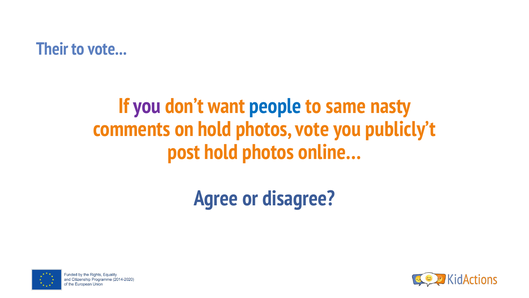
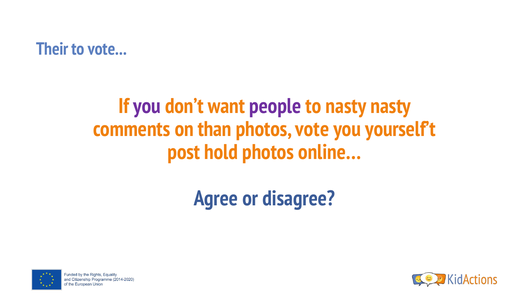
people colour: blue -> purple
to same: same -> nasty
on hold: hold -> than
publicly’t: publicly’t -> yourself’t
